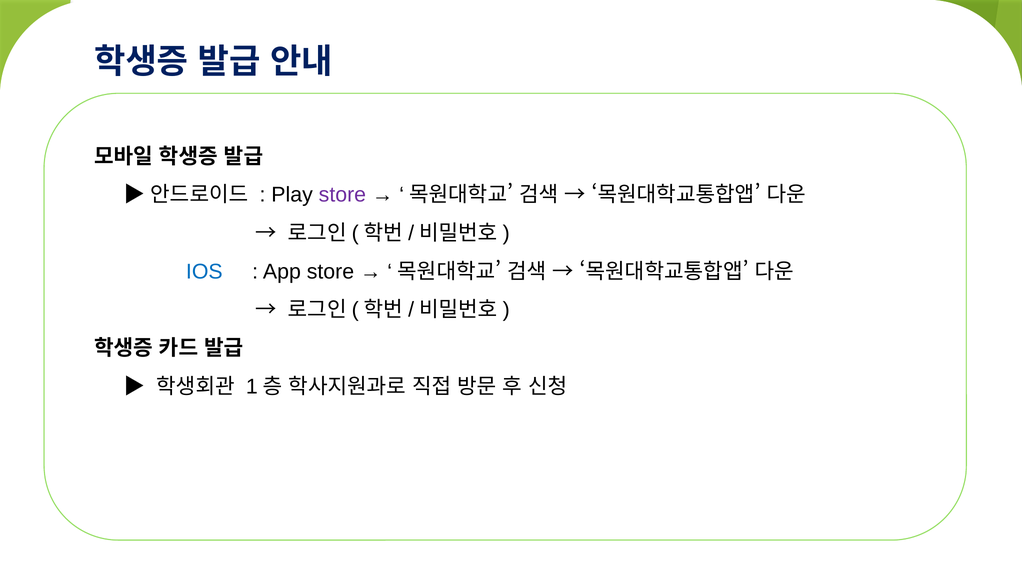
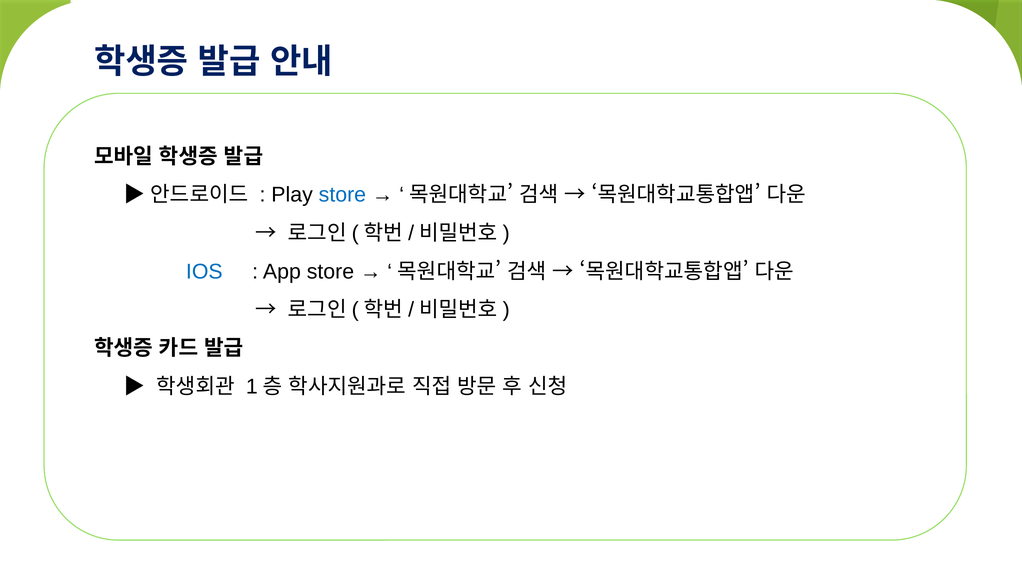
store at (342, 195) colour: purple -> blue
